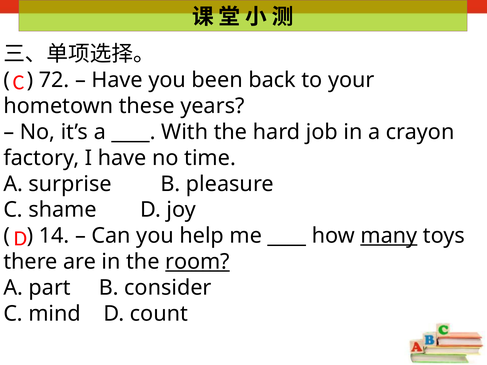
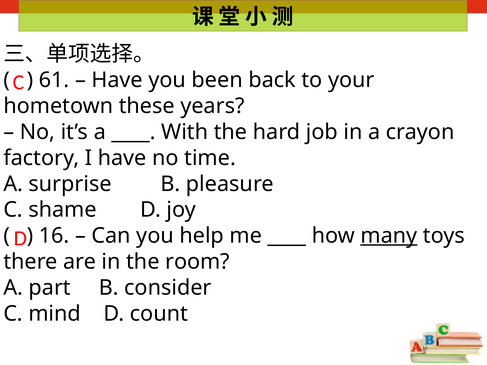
72: 72 -> 61
14: 14 -> 16
room underline: present -> none
